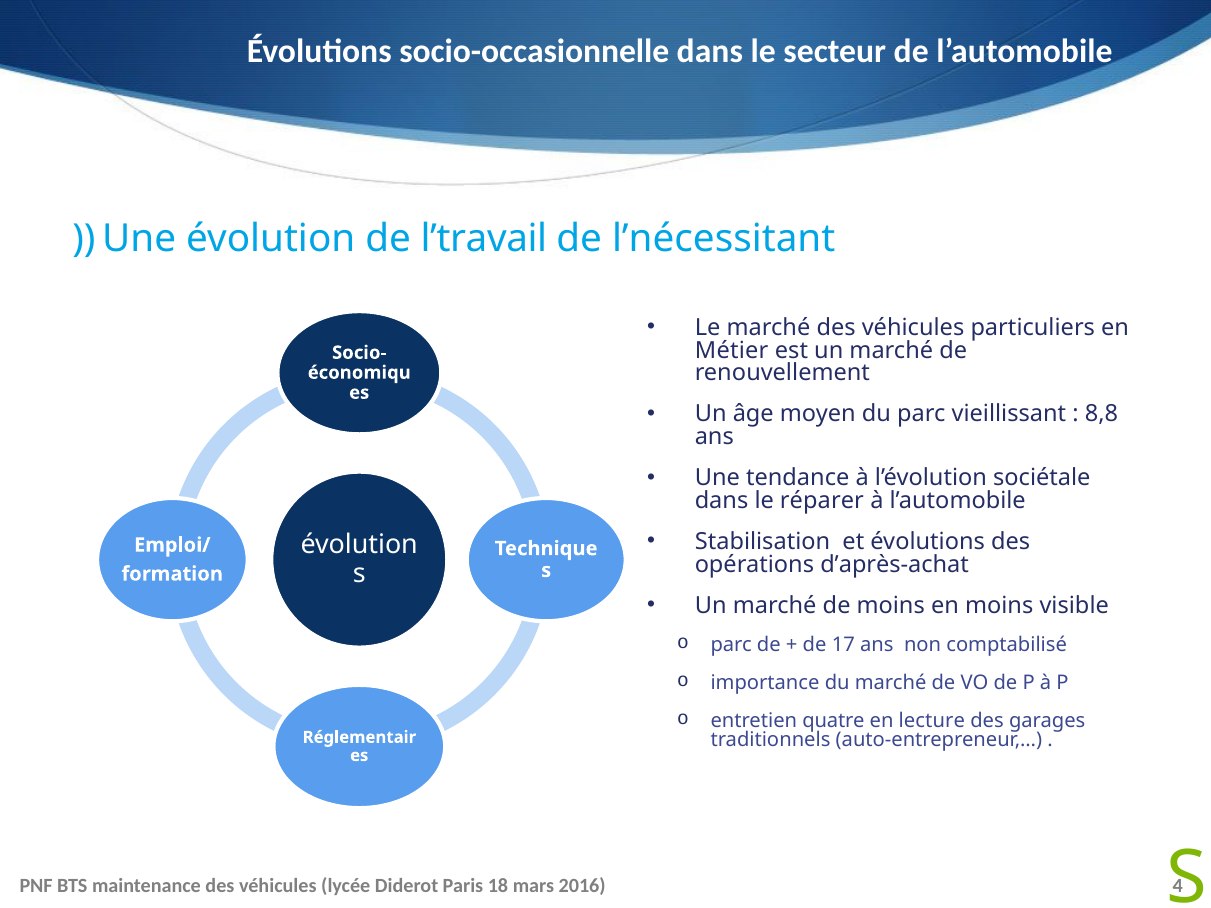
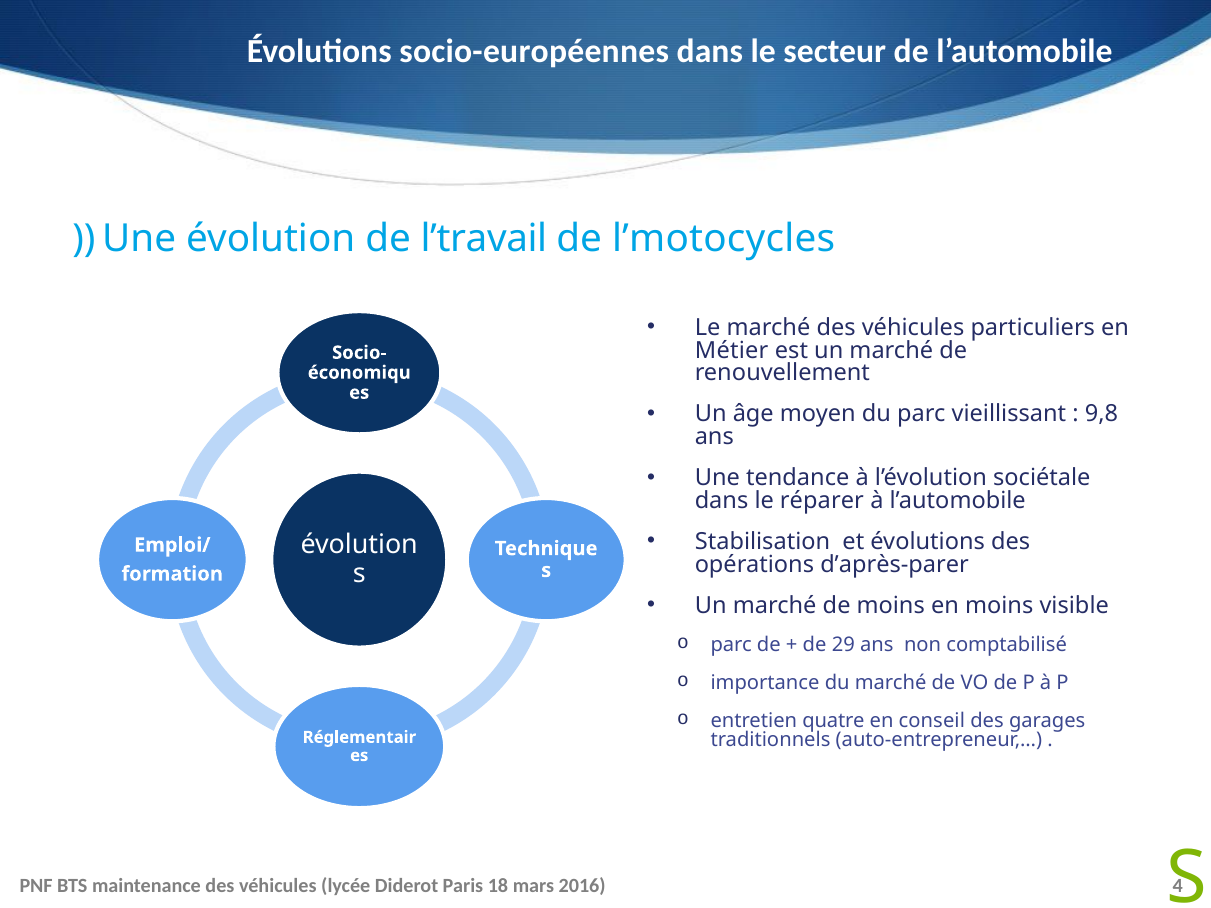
socio-occasionnelle: socio-occasionnelle -> socio-européennes
l’nécessitant: l’nécessitant -> l’motocycles
8,8: 8,8 -> 9,8
d’après-achat: d’après-achat -> d’après-parer
17: 17 -> 29
lecture: lecture -> conseil
